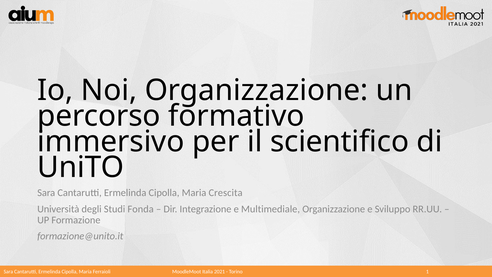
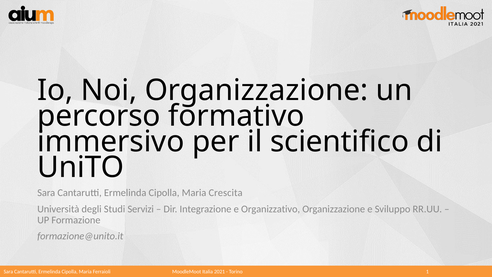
Fonda: Fonda -> Servizi
Multimediale: Multimediale -> Organizzativo
